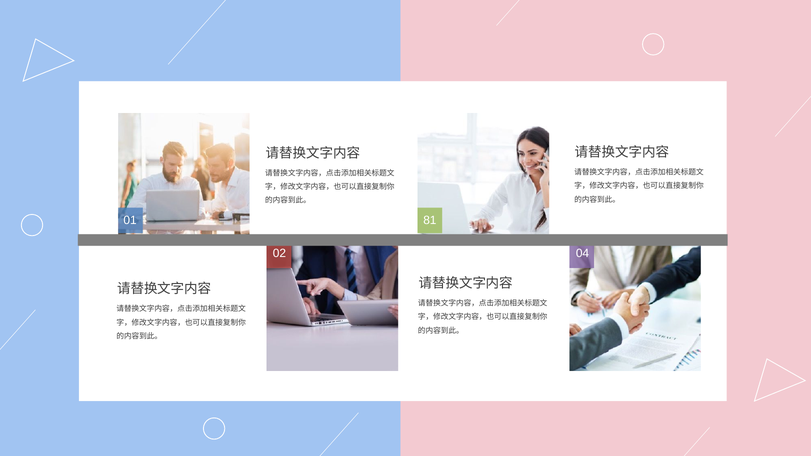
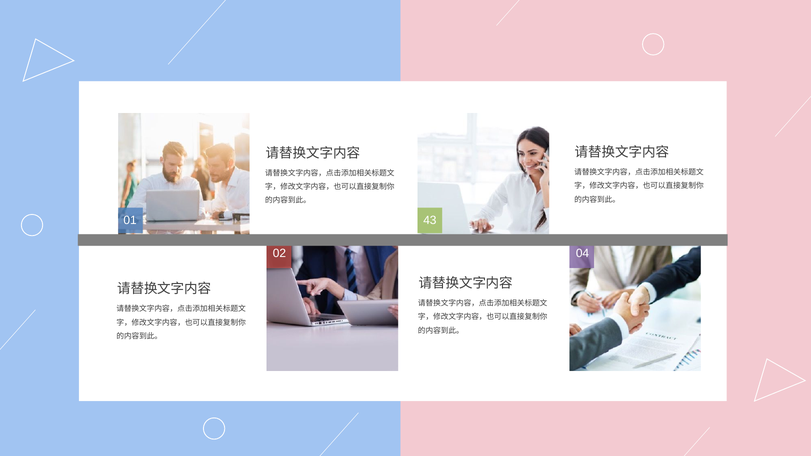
81: 81 -> 43
